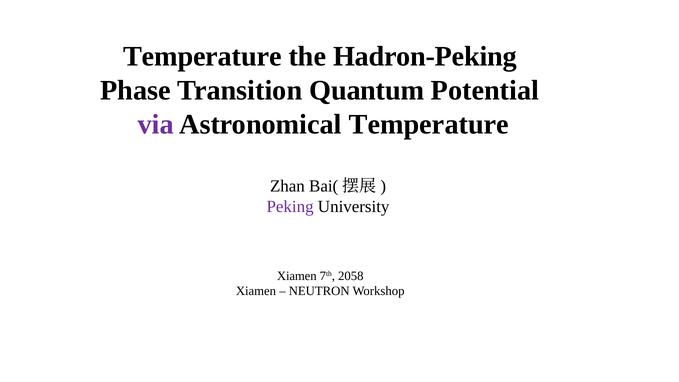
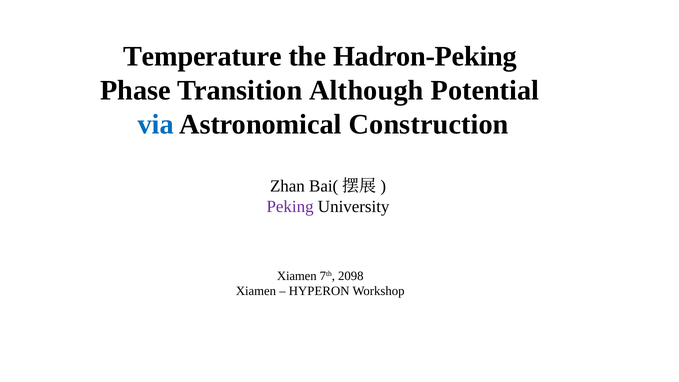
Quantum: Quantum -> Although
via colour: purple -> blue
Astronomical Temperature: Temperature -> Construction
2058: 2058 -> 2098
NEUTRON: NEUTRON -> HYPERON
